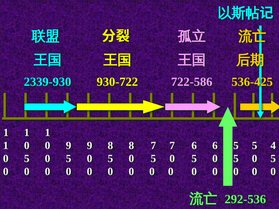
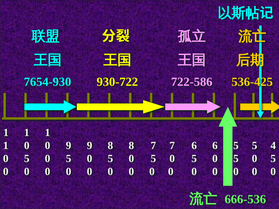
2339-930: 2339-930 -> 7654-930
292-536: 292-536 -> 666-536
